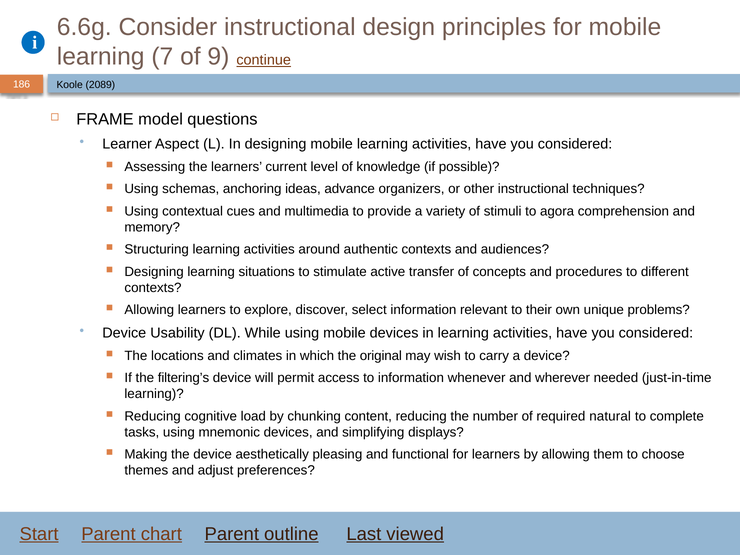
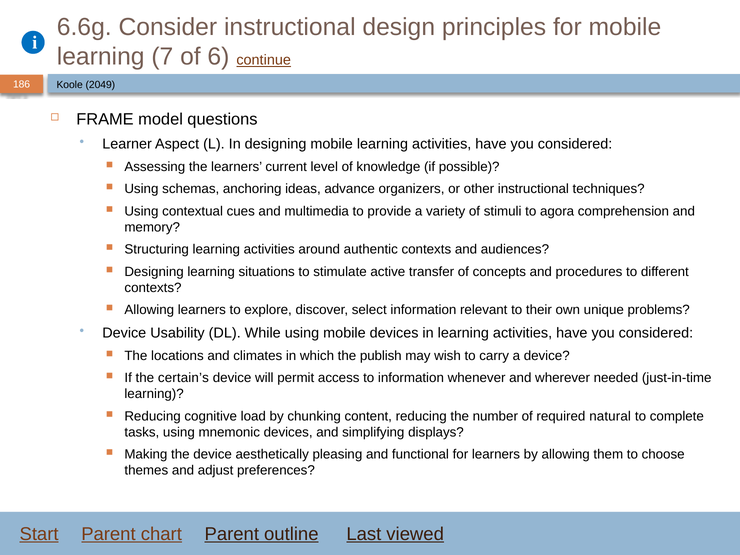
9: 9 -> 6
2089: 2089 -> 2049
original: original -> publish
filtering’s: filtering’s -> certain’s
